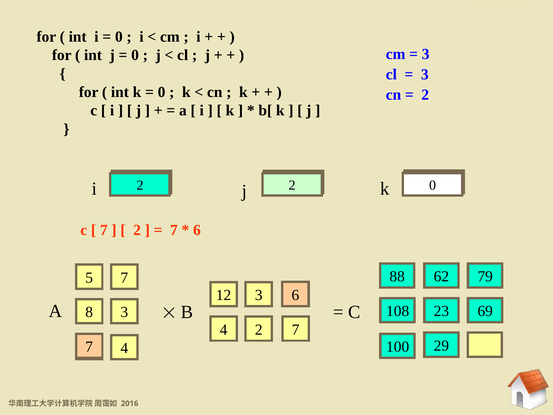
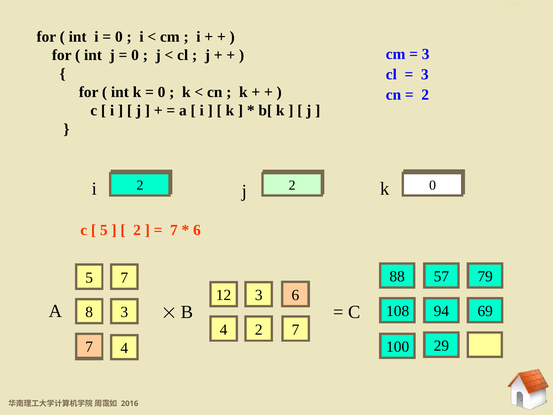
7 at (104, 230): 7 -> 5
62: 62 -> 57
23: 23 -> 94
